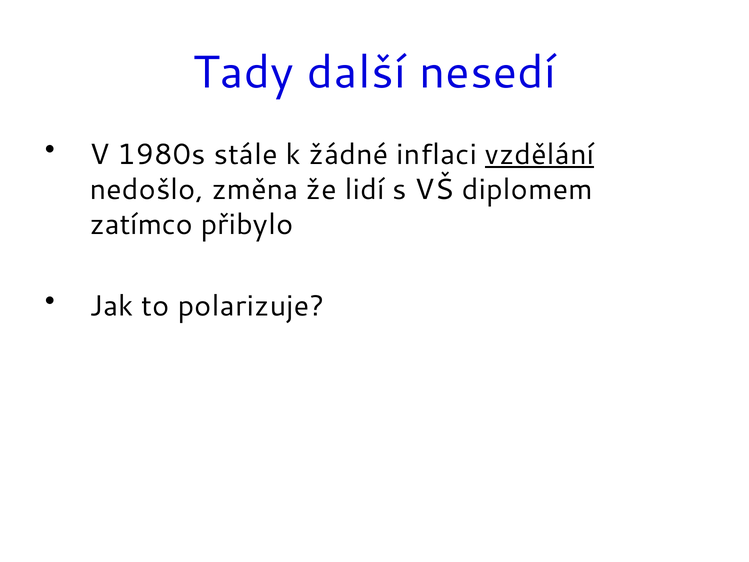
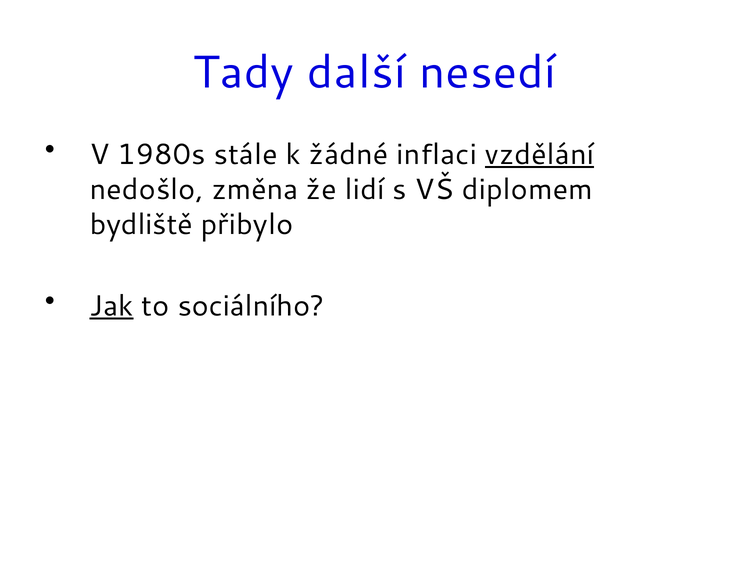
zatímco: zatímco -> bydliště
Jak underline: none -> present
polarizuje: polarizuje -> sociálního
